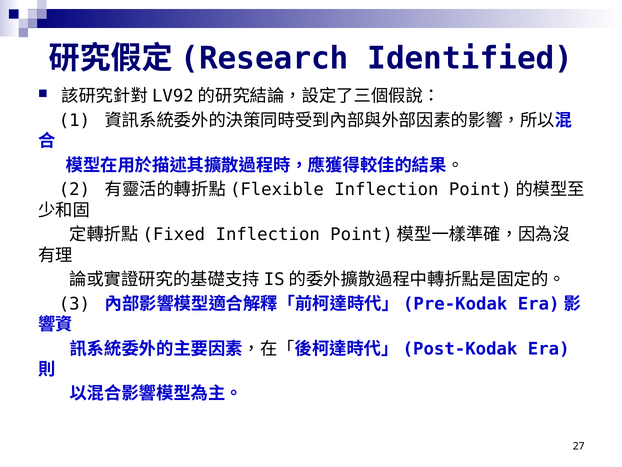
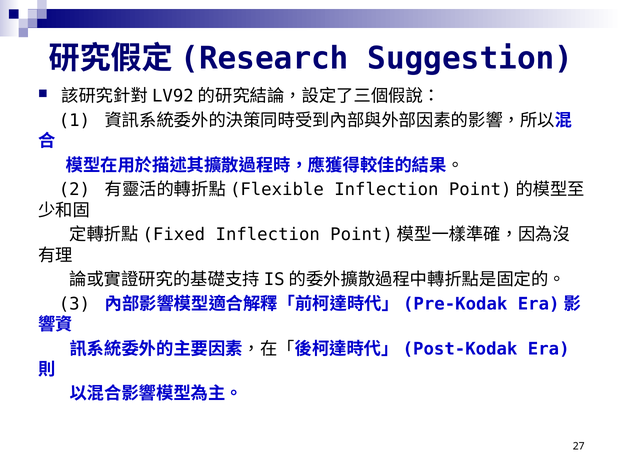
Identified: Identified -> Suggestion
